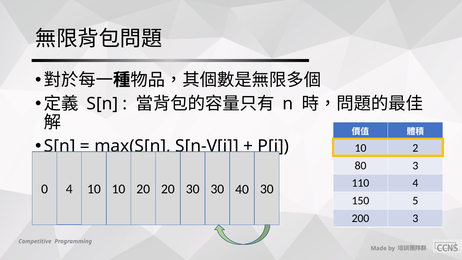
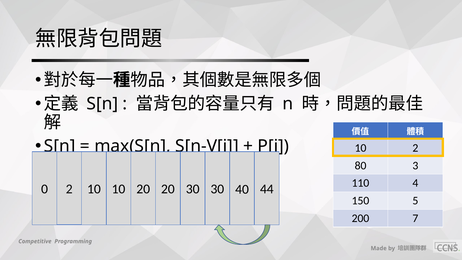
0 4: 4 -> 2
40 30: 30 -> 44
200 3: 3 -> 7
